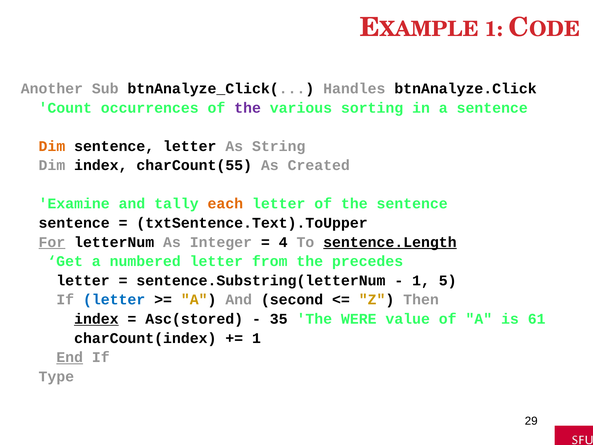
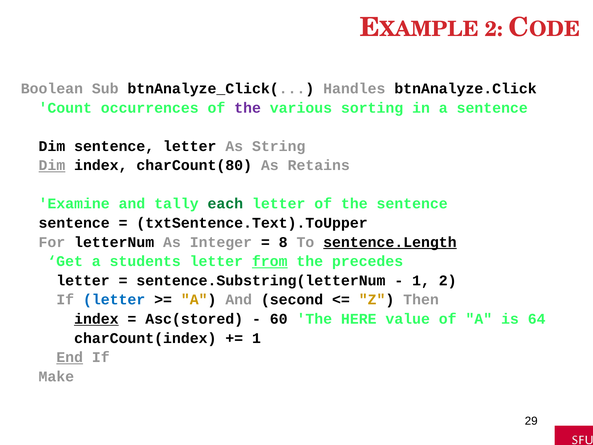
1 at (494, 29): 1 -> 2
Another: Another -> Boolean
Dim at (52, 146) colour: orange -> black
Dim at (52, 165) underline: none -> present
charCount(55: charCount(55 -> charCount(80
Created: Created -> Retains
each colour: orange -> green
For underline: present -> none
4: 4 -> 8
numbered: numbered -> students
from underline: none -> present
1 5: 5 -> 2
35: 35 -> 60
WERE: WERE -> HERE
61: 61 -> 64
Type: Type -> Make
